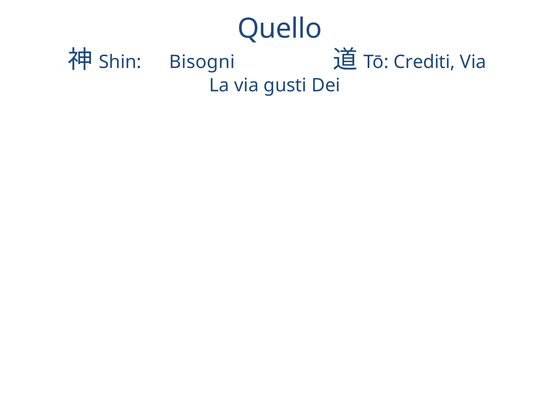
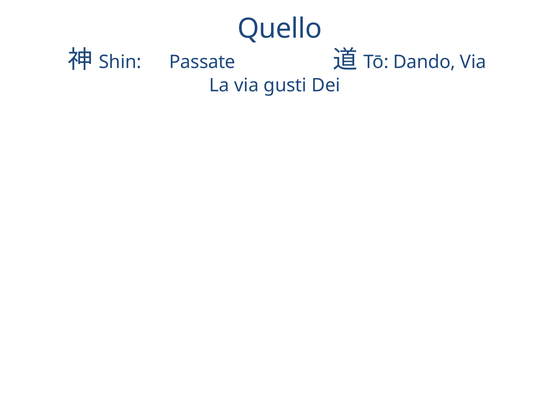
Bisogni: Bisogni -> Passate
Crediti: Crediti -> Dando
